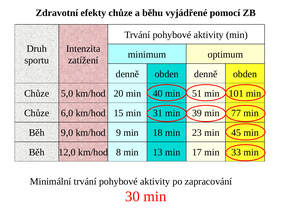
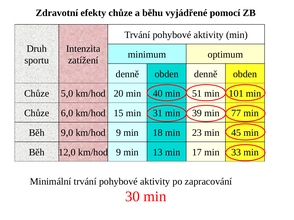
12,0 km/hod 8: 8 -> 9
